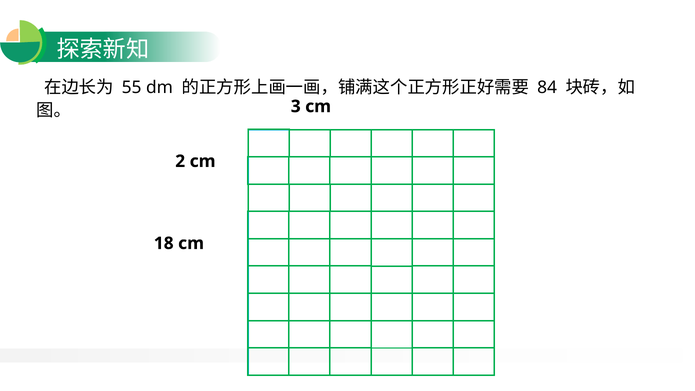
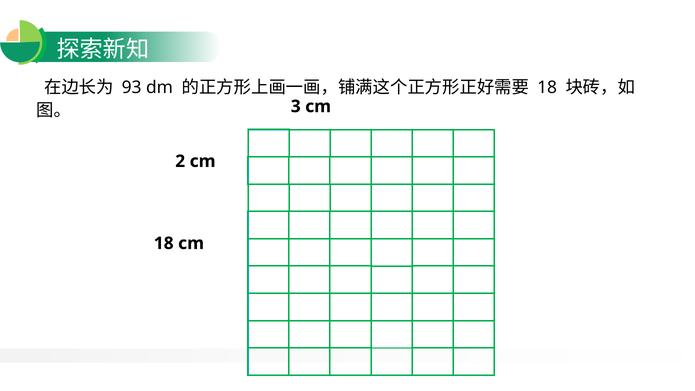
55: 55 -> 93
84 at (547, 87): 84 -> 18
